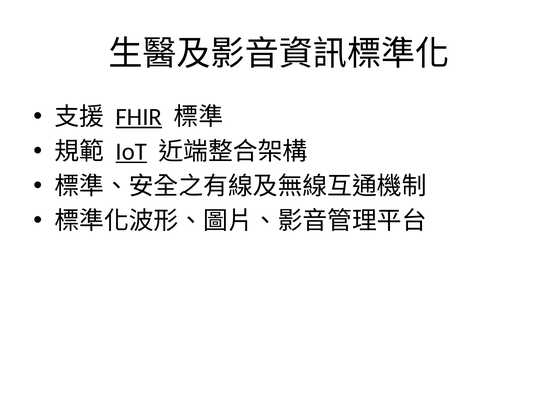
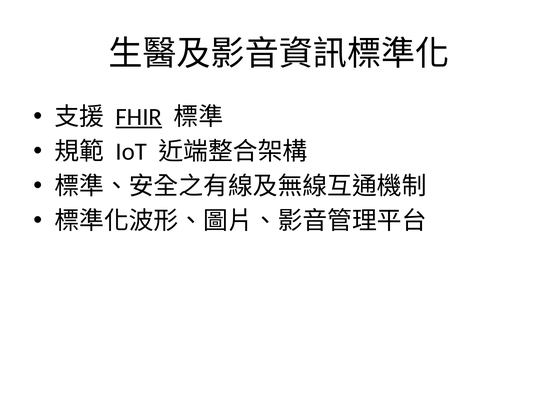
IoT underline: present -> none
